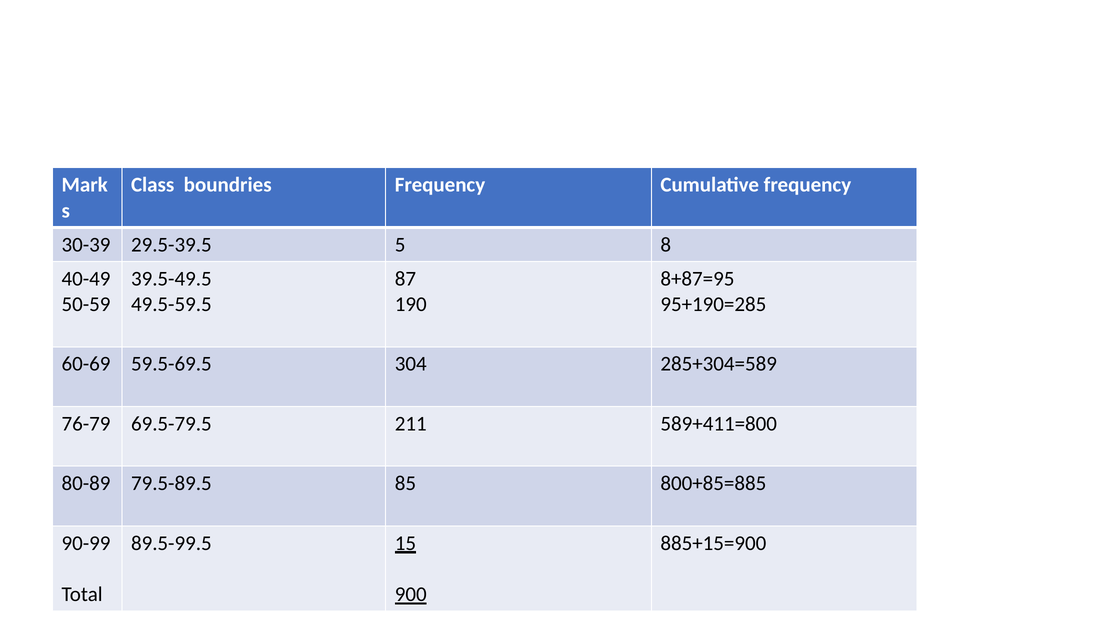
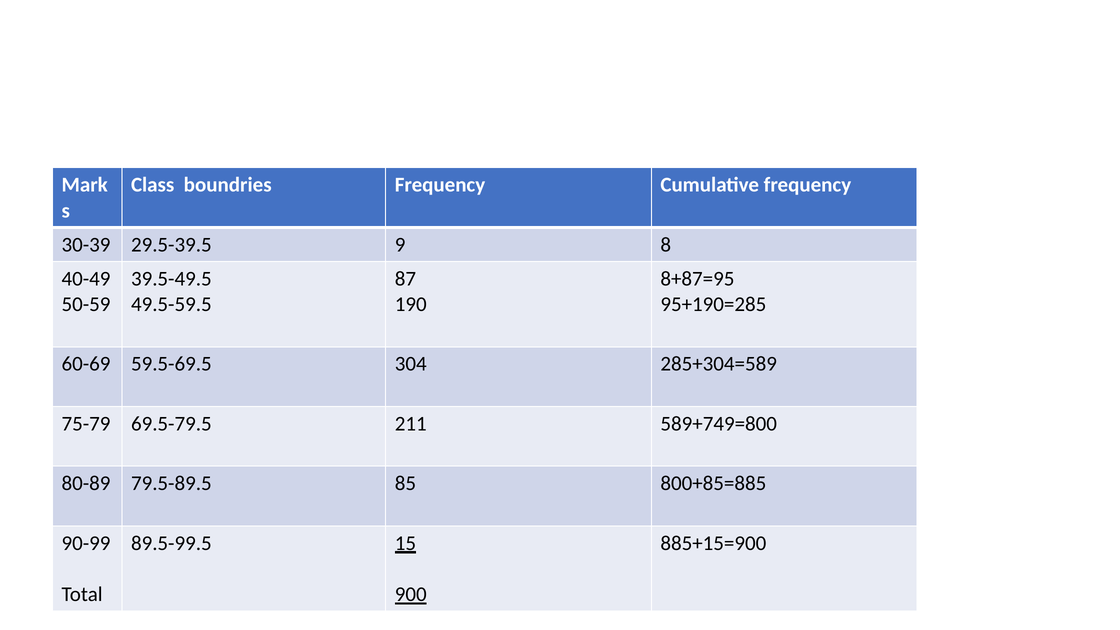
5: 5 -> 9
76-79: 76-79 -> 75-79
589+411=800: 589+411=800 -> 589+749=800
